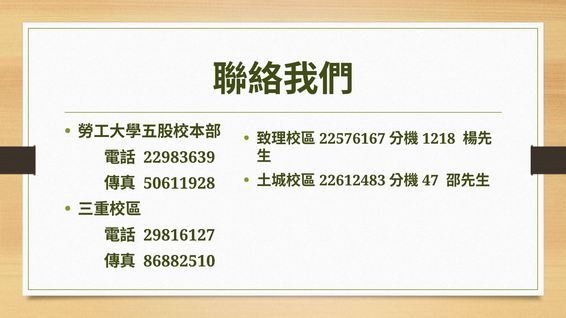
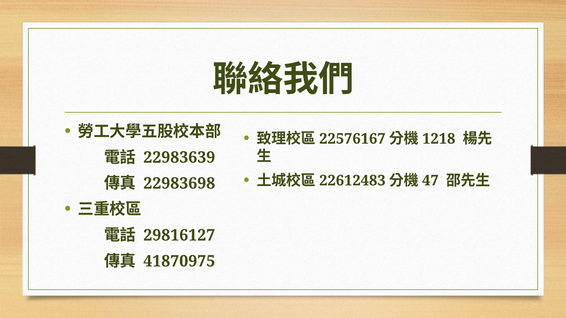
50611928: 50611928 -> 22983698
86882510: 86882510 -> 41870975
